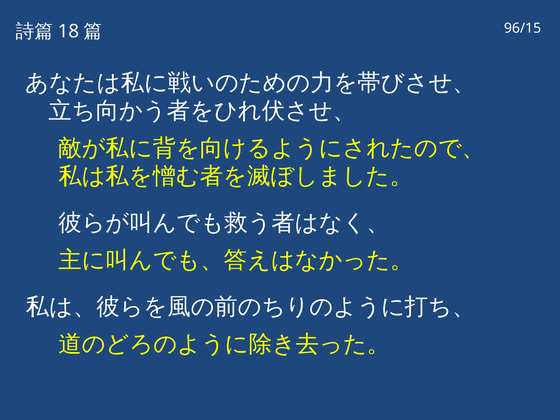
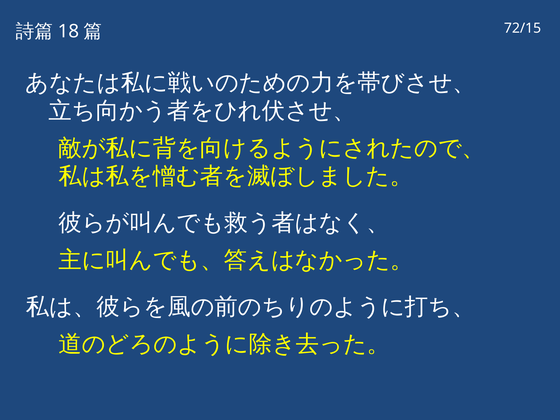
96/15: 96/15 -> 72/15
